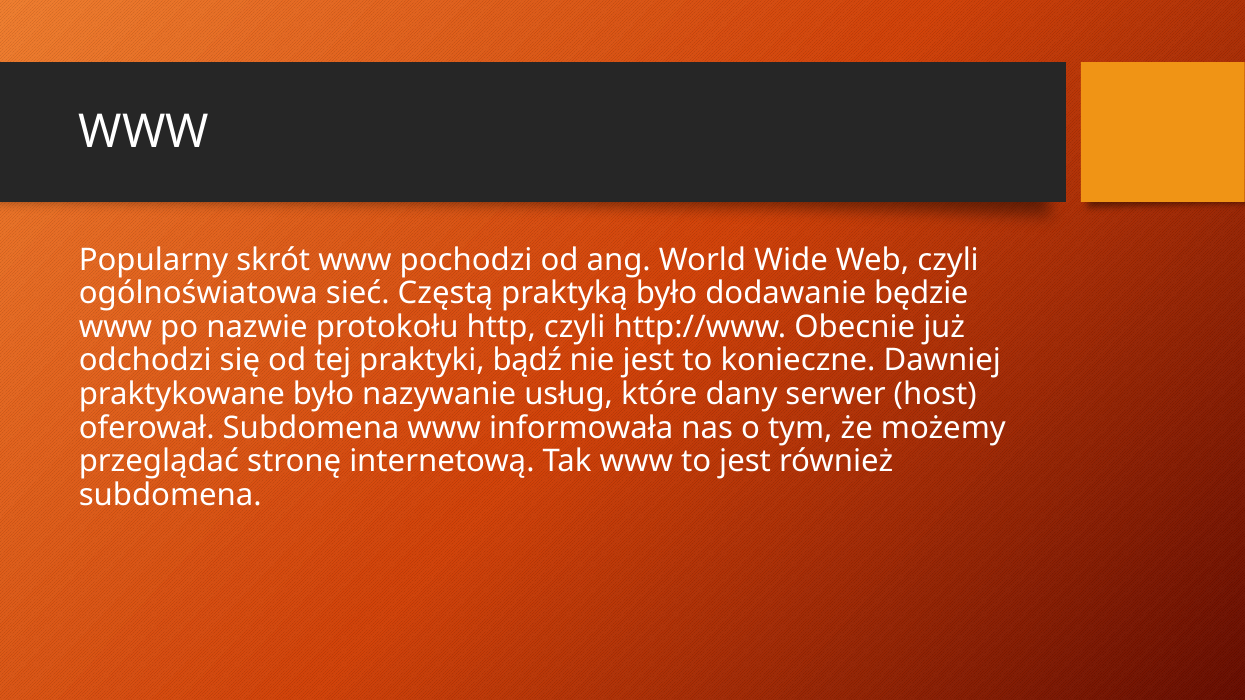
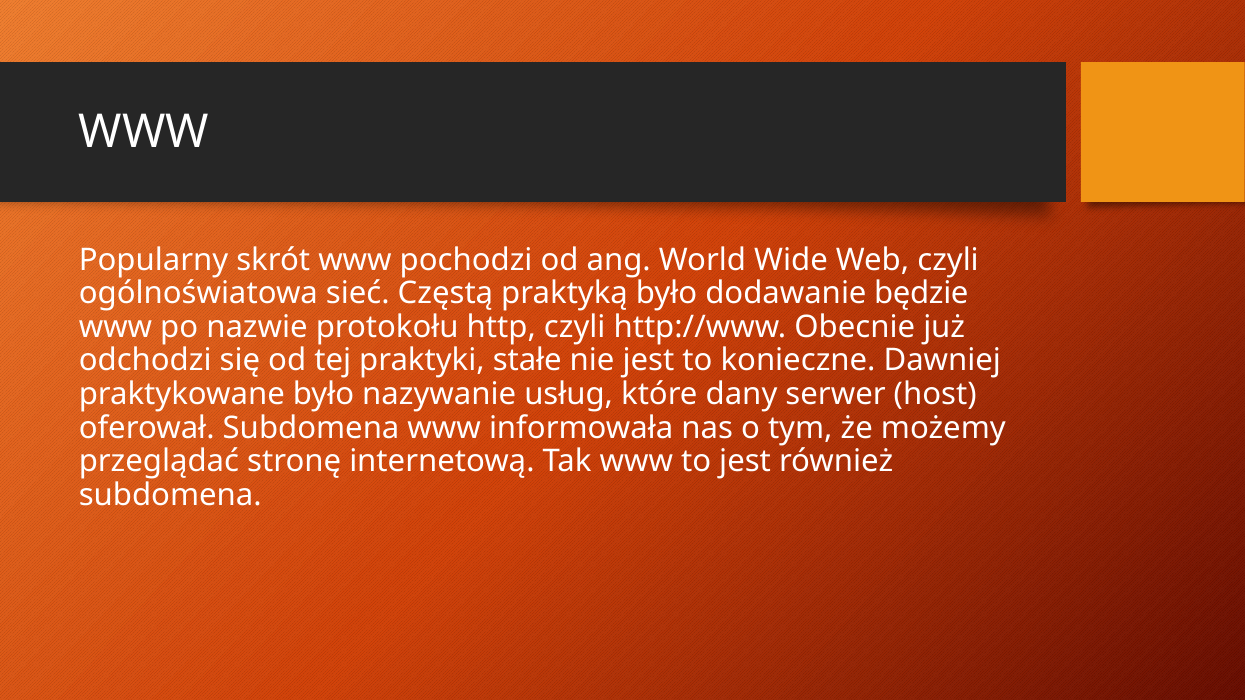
bądź: bądź -> stałe
